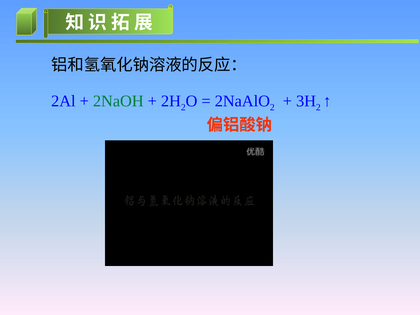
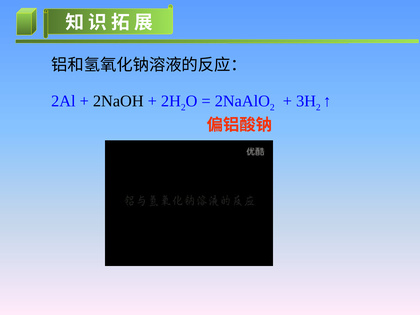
2NaOH colour: green -> black
